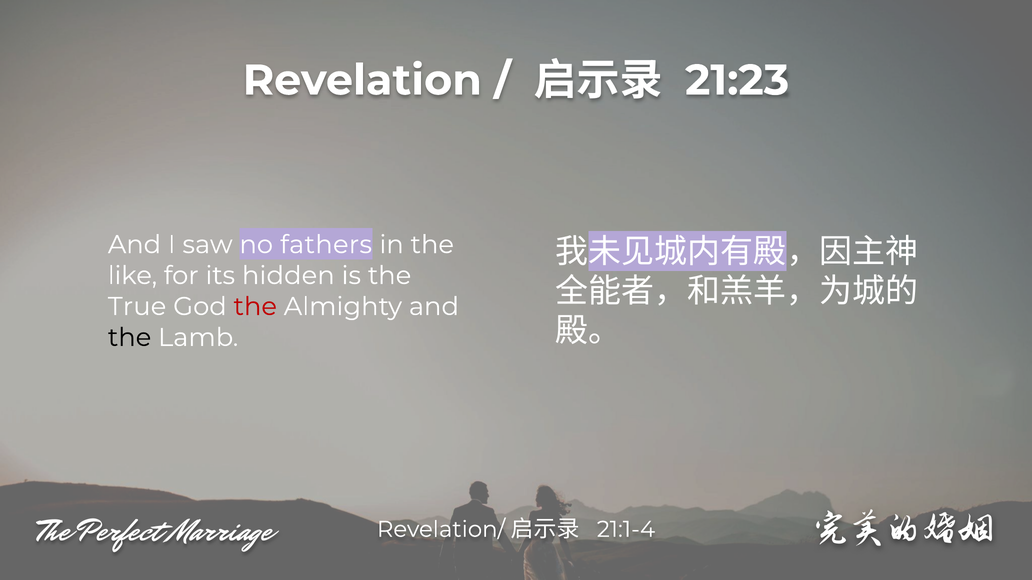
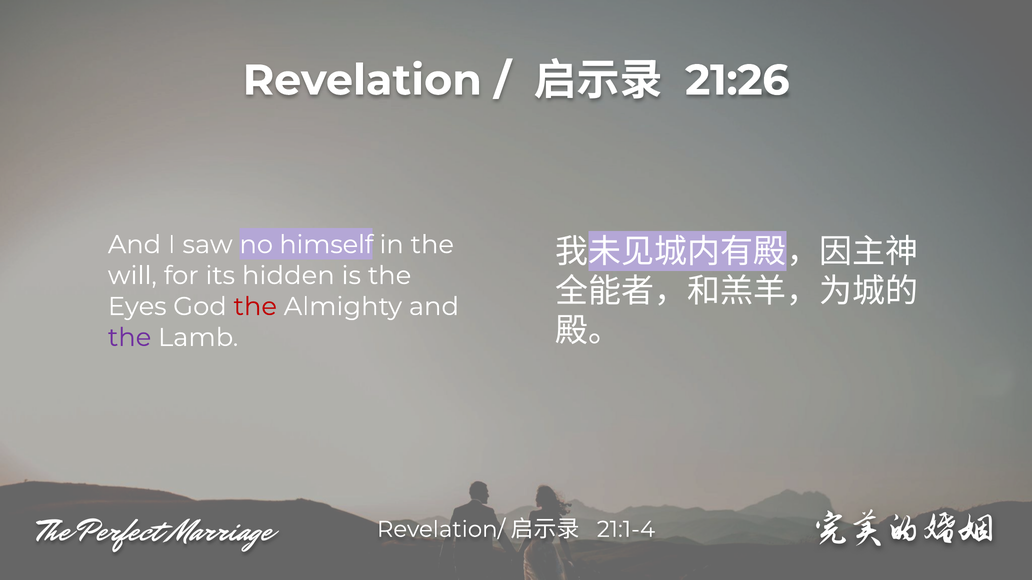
21:23: 21:23 -> 21:26
fathers: fathers -> himself
like: like -> will
True: True -> Eyes
the at (130, 338) colour: black -> purple
